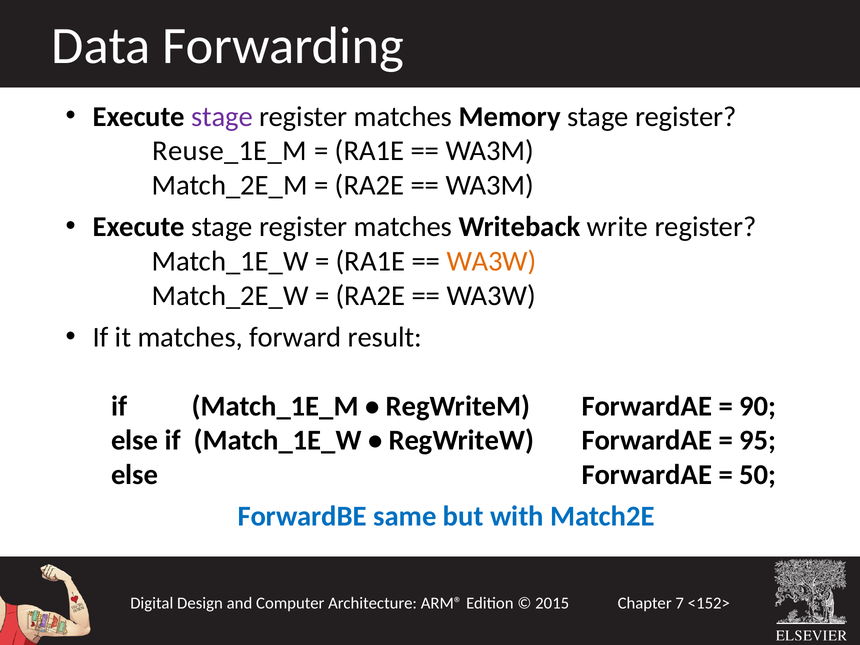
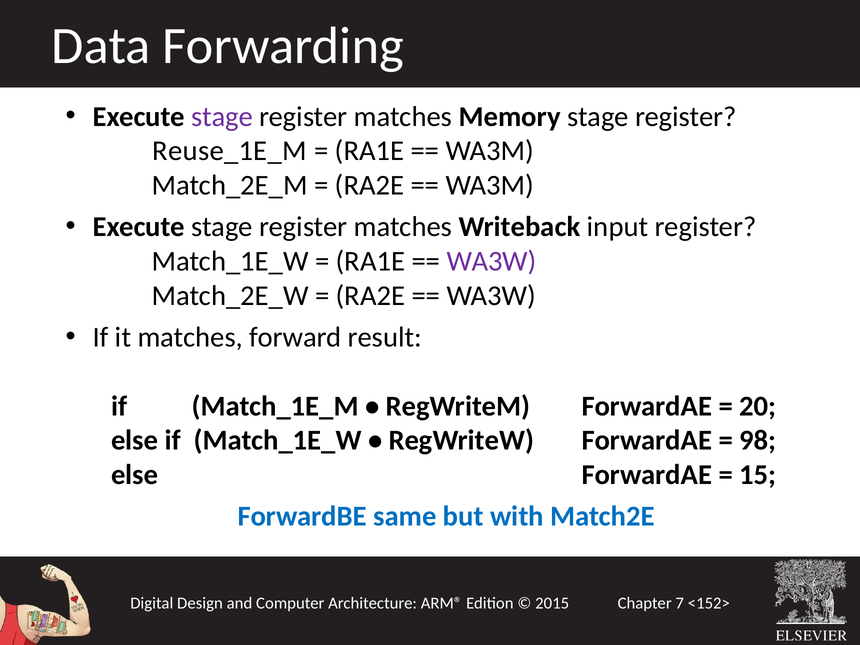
write: write -> input
WA3W at (491, 261) colour: orange -> purple
90: 90 -> 20
95: 95 -> 98
50: 50 -> 15
